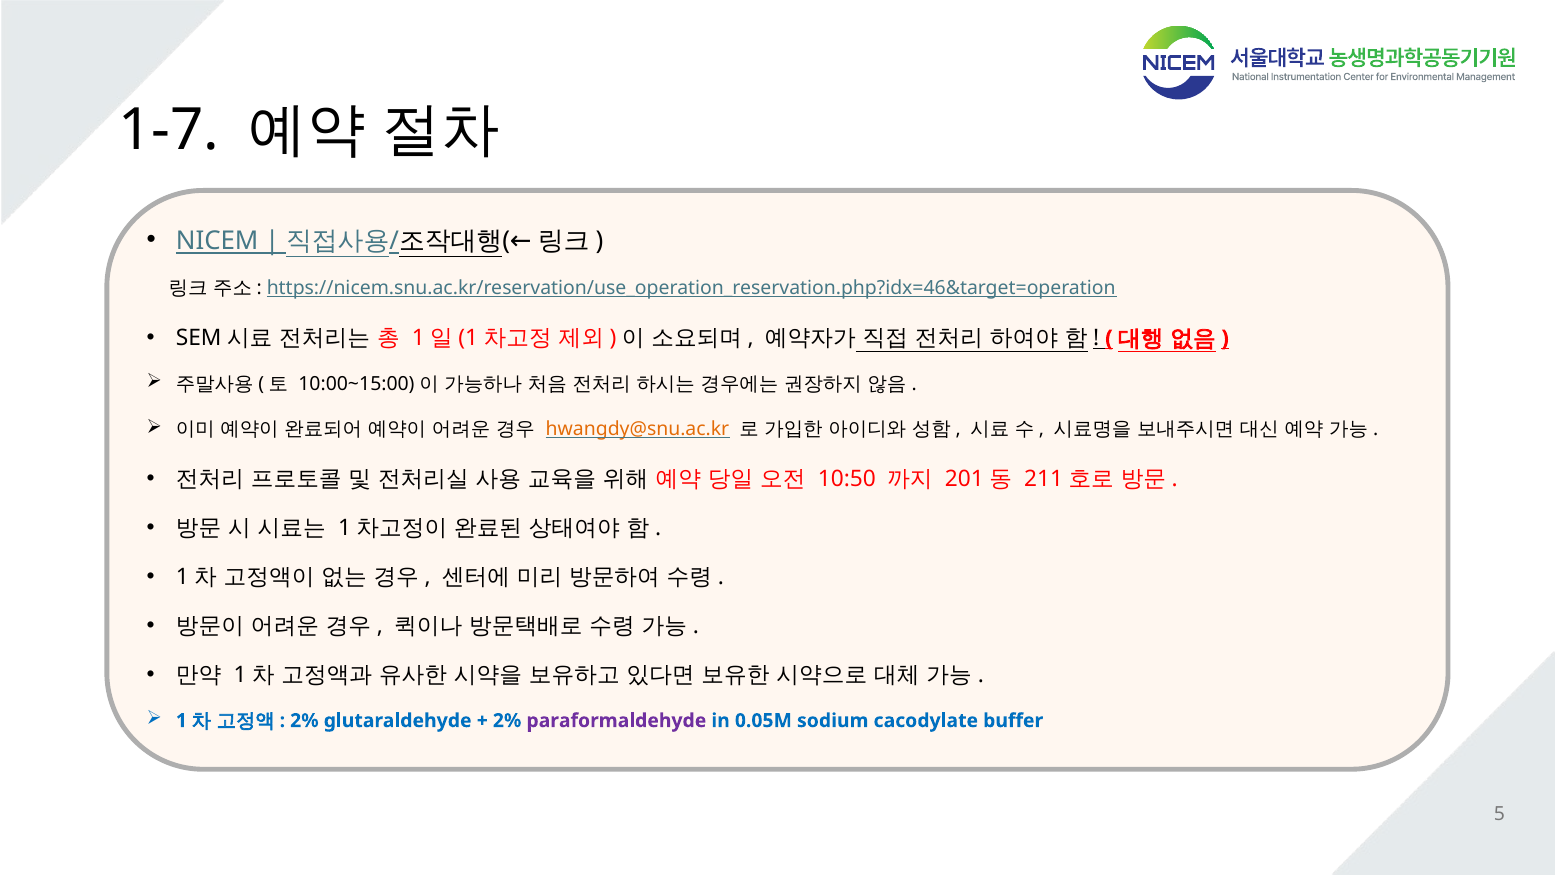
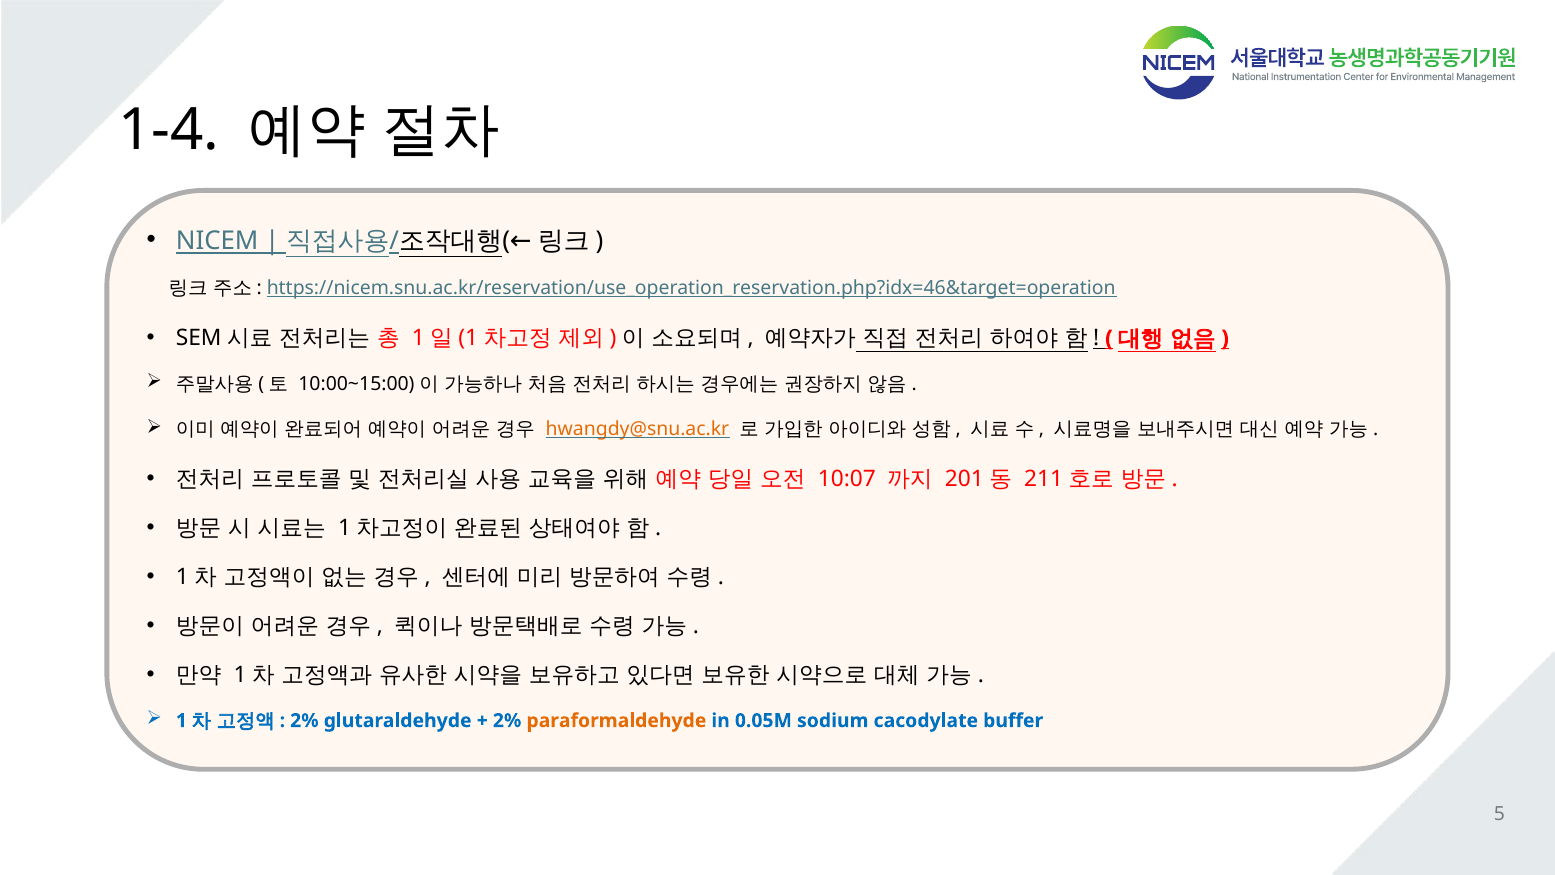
1-7: 1-7 -> 1-4
10:50: 10:50 -> 10:07
paraformaldehyde colour: purple -> orange
